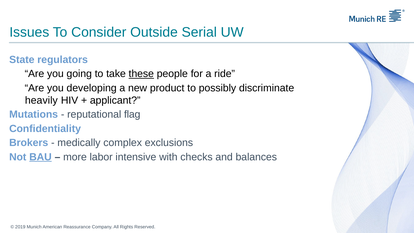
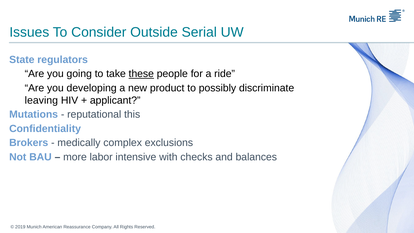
heavily: heavily -> leaving
flag: flag -> this
BAU underline: present -> none
